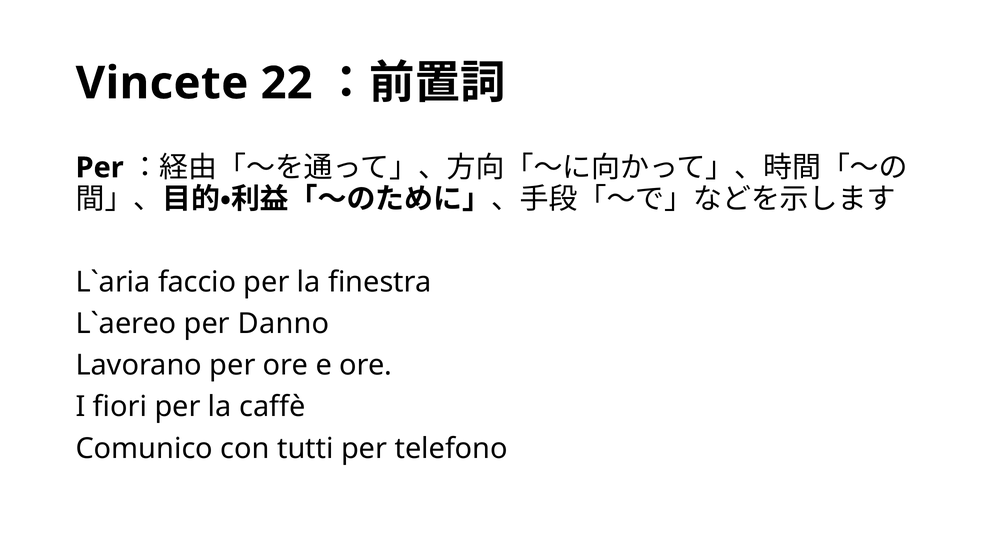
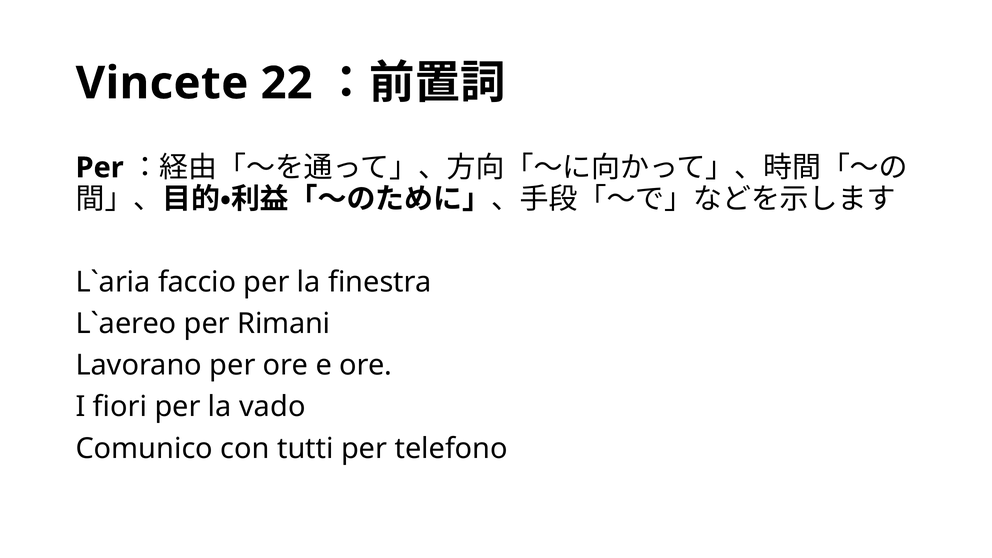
Danno: Danno -> Rimani
caffè: caffè -> vado
